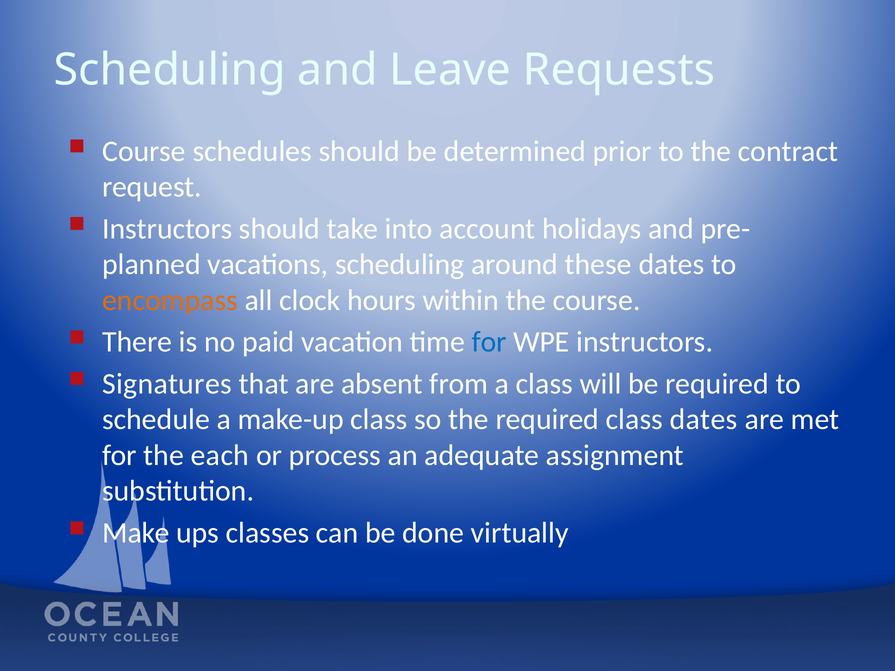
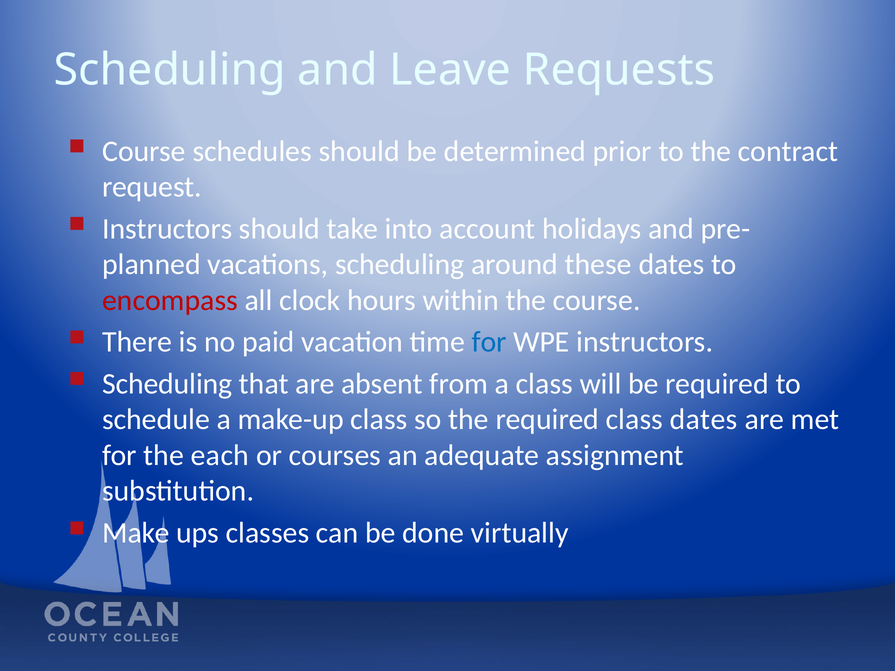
encompass colour: orange -> red
Signatures at (167, 384): Signatures -> Scheduling
process: process -> courses
